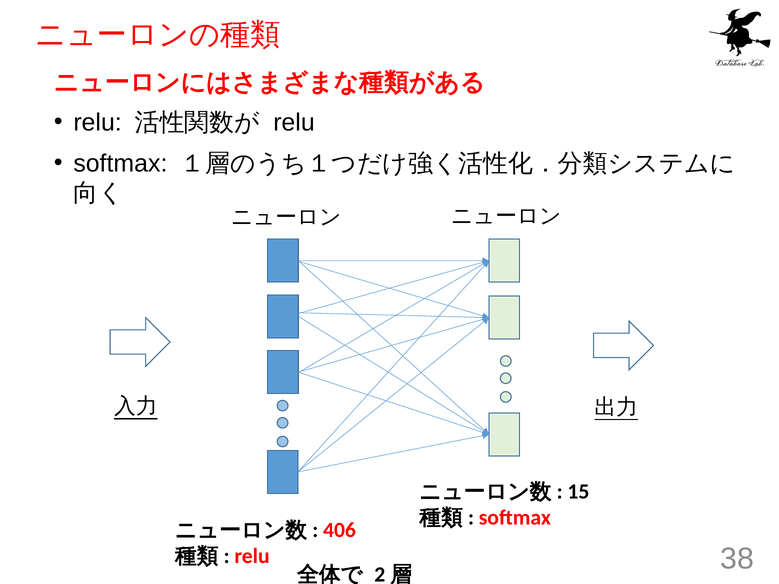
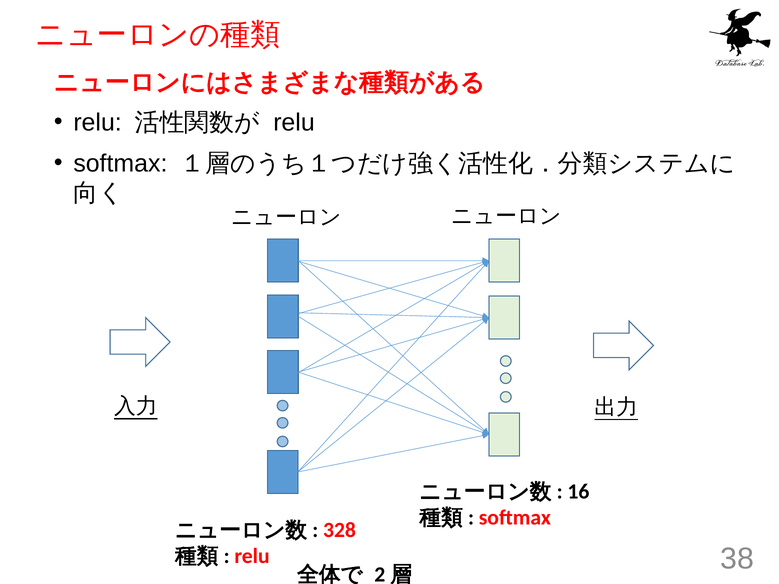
15: 15 -> 16
406: 406 -> 328
